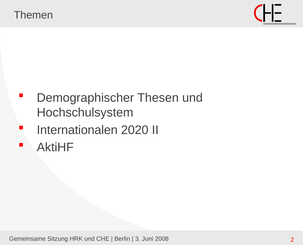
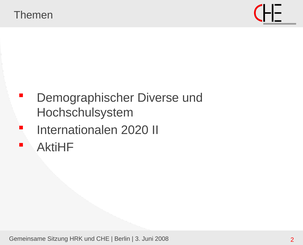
Thesen: Thesen -> Diverse
